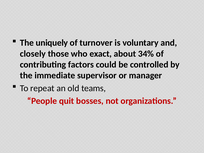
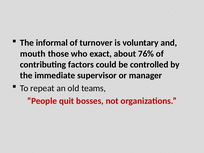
uniquely: uniquely -> informal
closely: closely -> mouth
34%: 34% -> 76%
